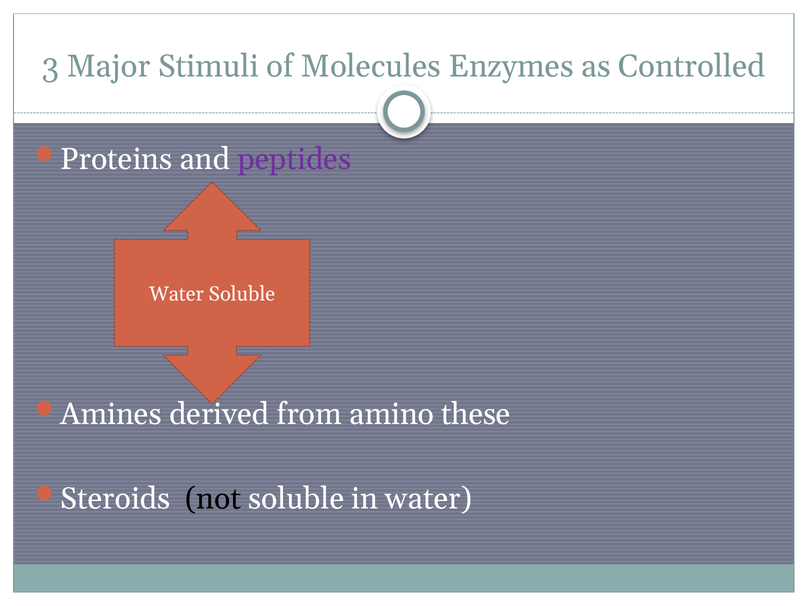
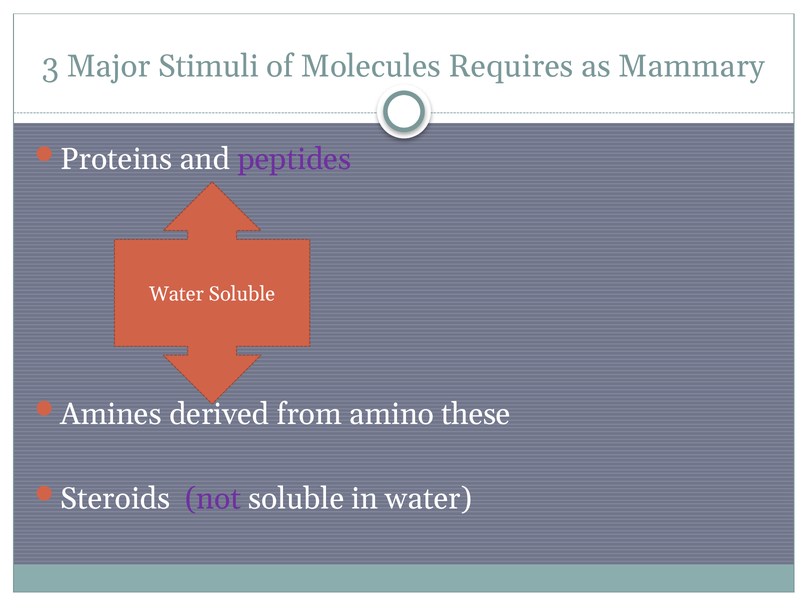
Enzymes: Enzymes -> Requires
Controlled: Controlled -> Mammary
not colour: black -> purple
